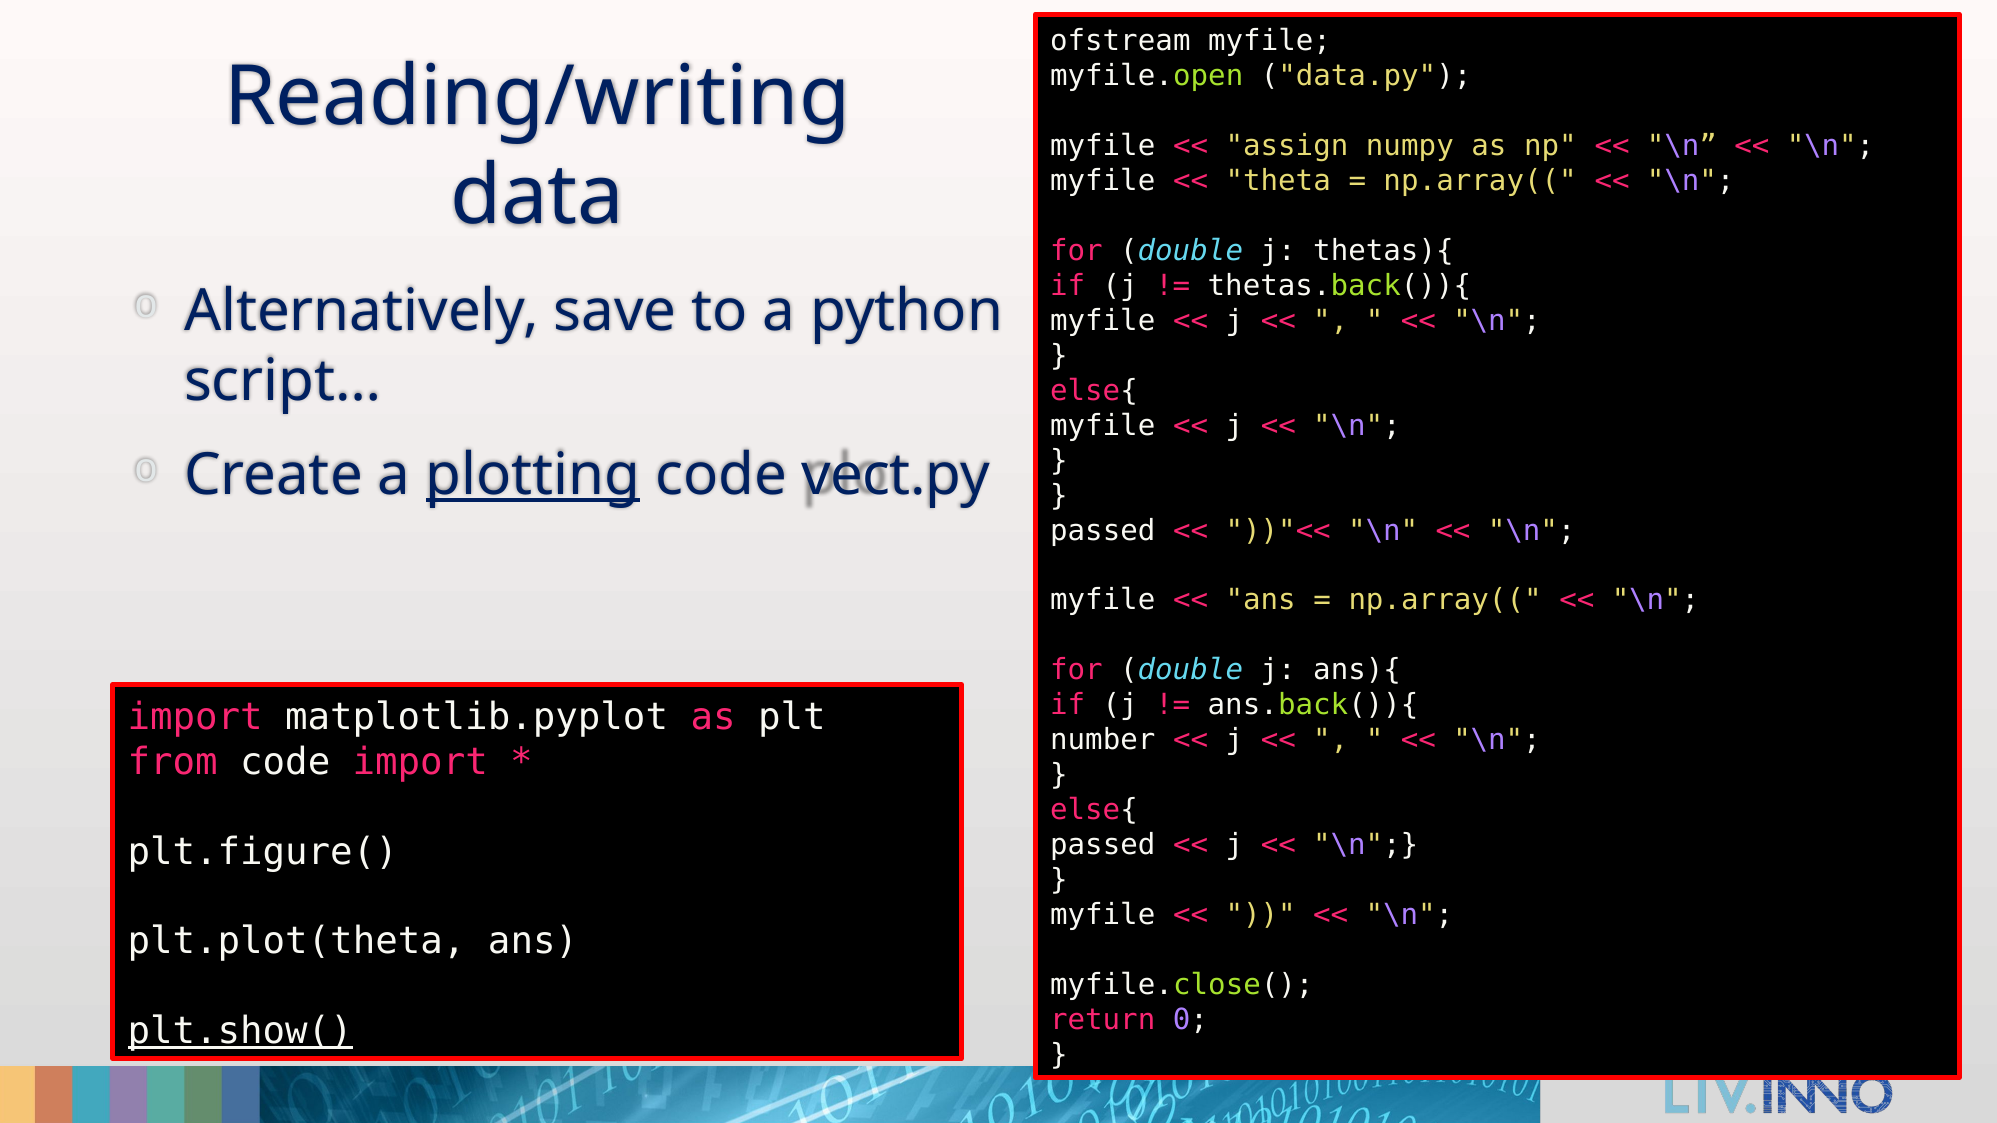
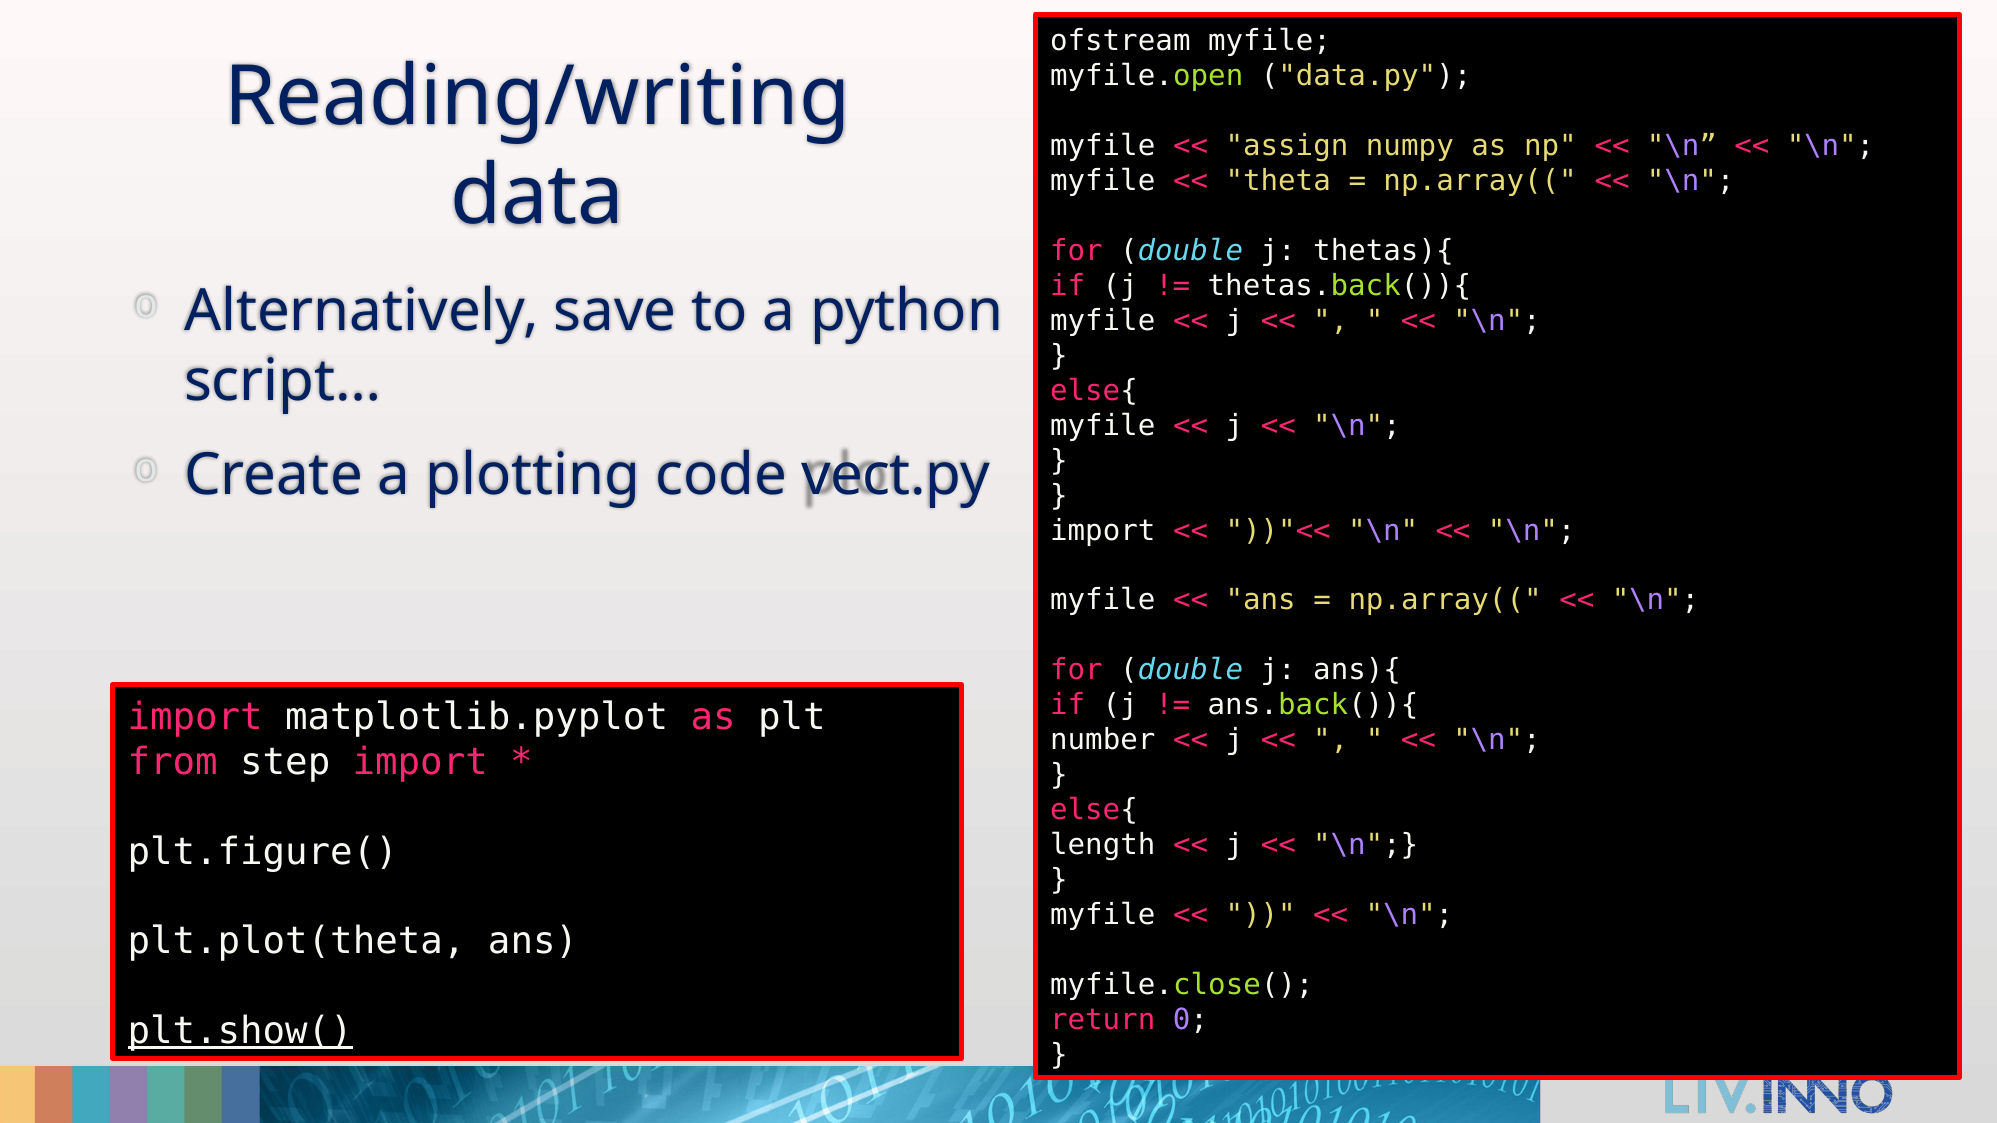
plotting underline: present -> none
passed at (1103, 531): passed -> import
from code: code -> step
passed at (1103, 845): passed -> length
